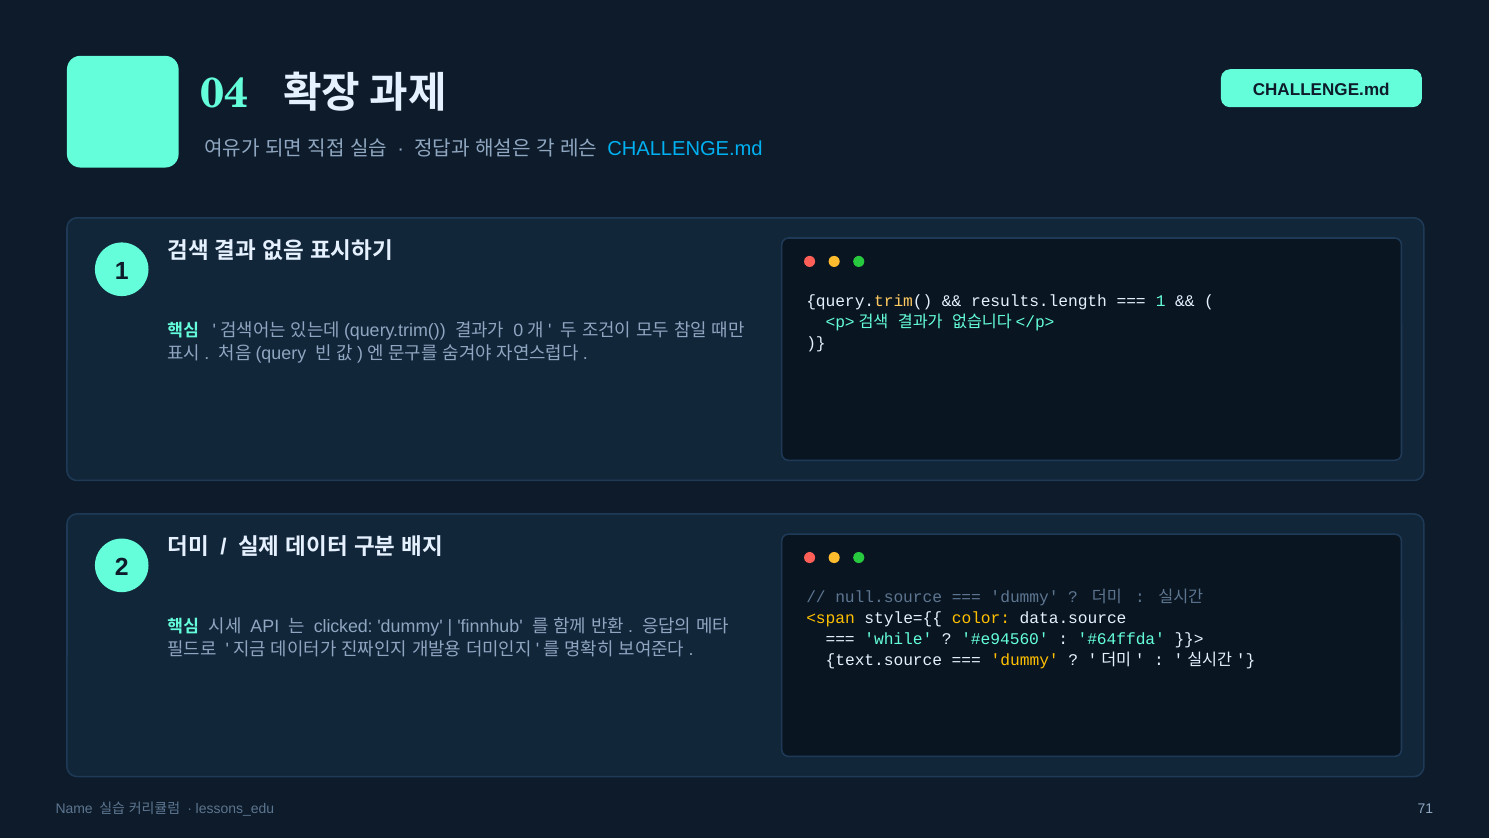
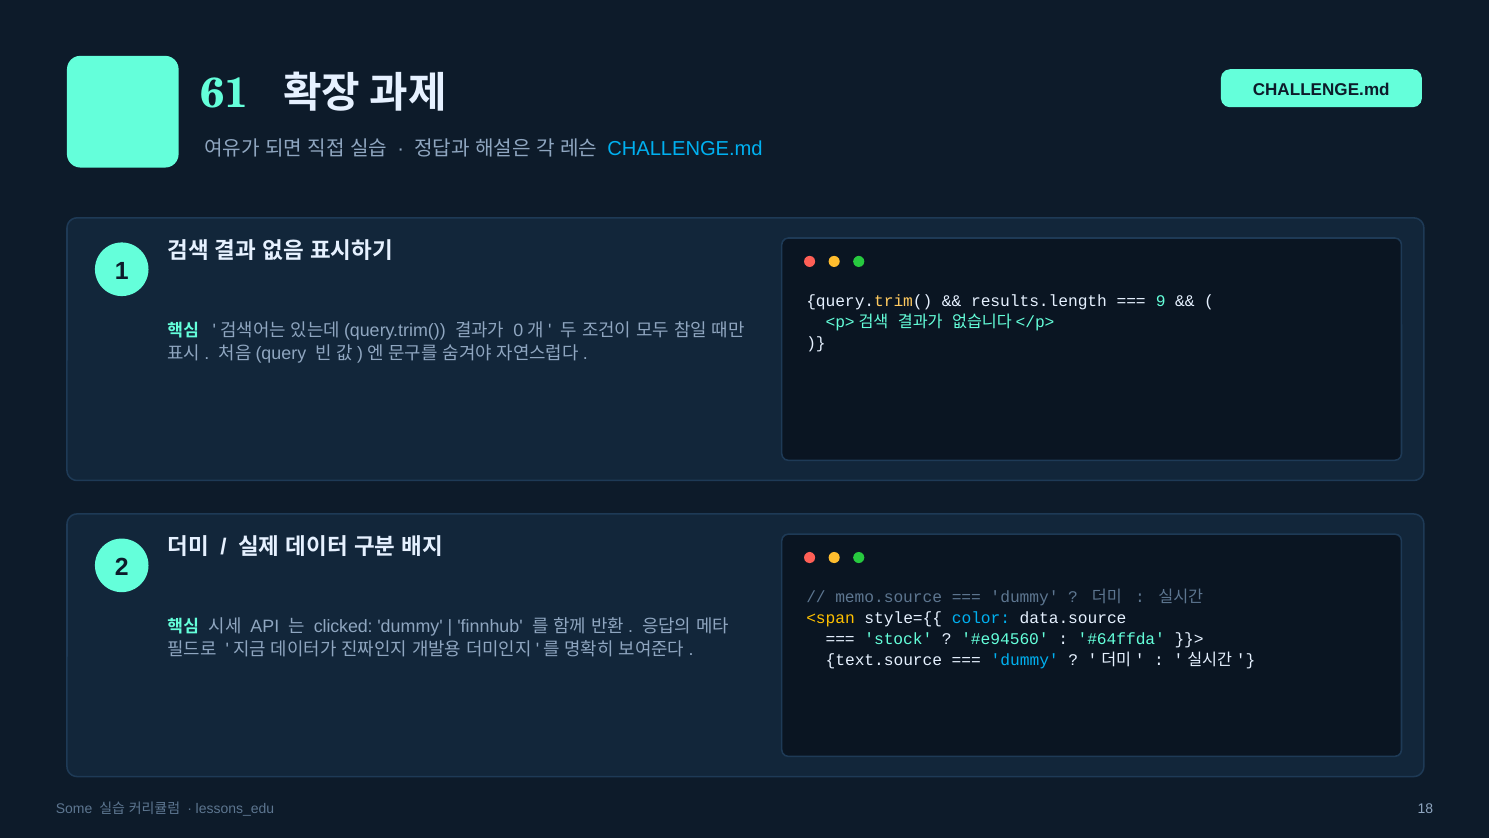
04: 04 -> 61
1 at (1161, 301): 1 -> 9
null.source: null.source -> memo.source
color colour: yellow -> light blue
while: while -> stock
dummy at (1025, 660) colour: yellow -> light blue
Name: Name -> Some
71: 71 -> 18
